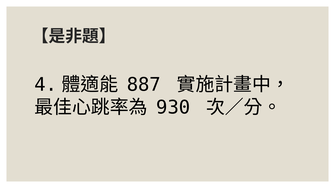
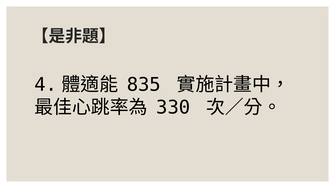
887: 887 -> 835
930: 930 -> 330
